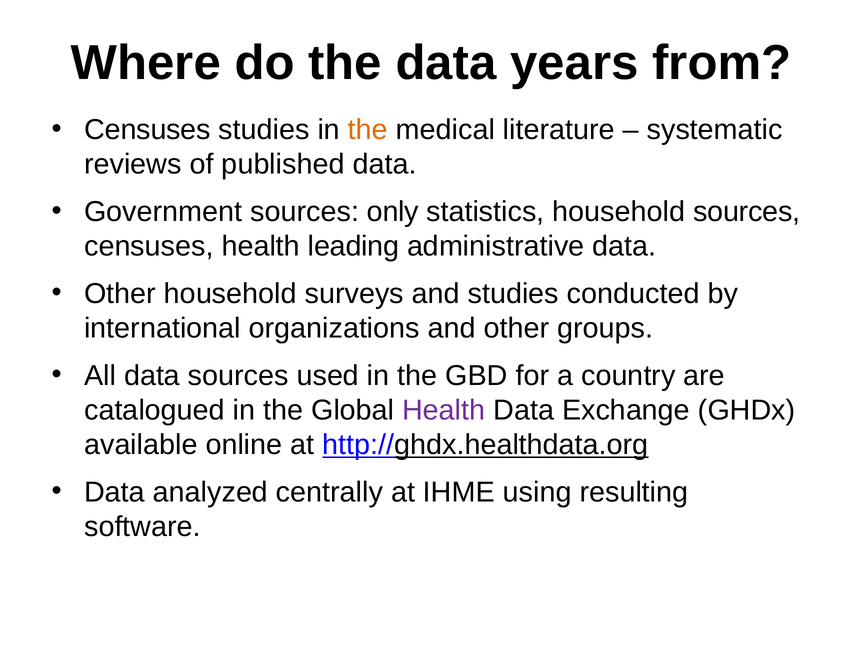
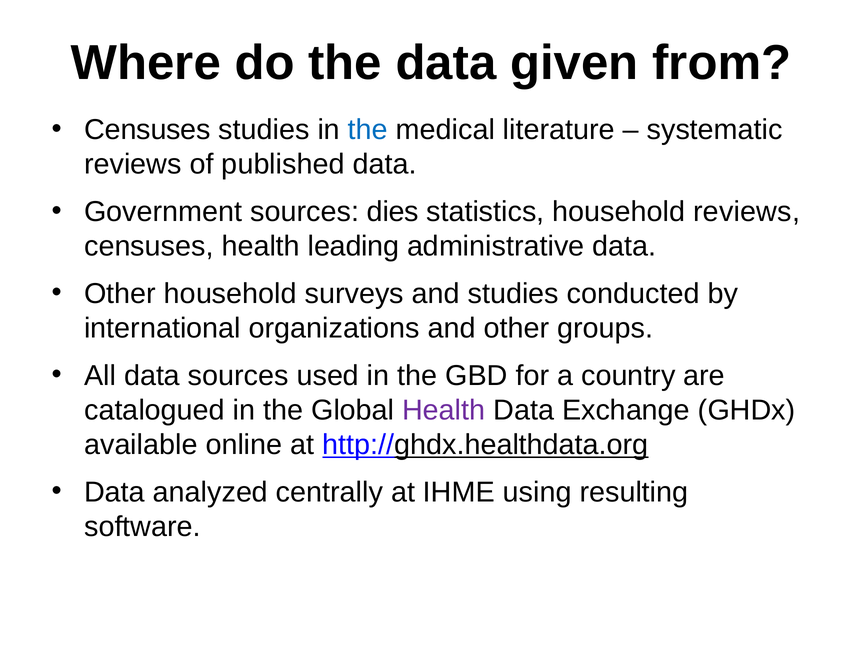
years: years -> given
the at (368, 130) colour: orange -> blue
only: only -> dies
household sources: sources -> reviews
